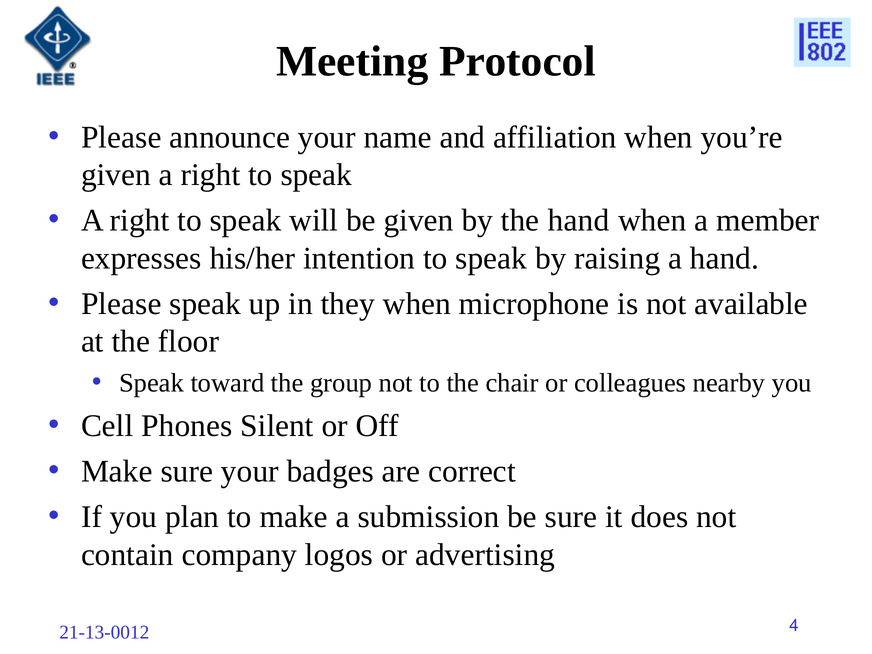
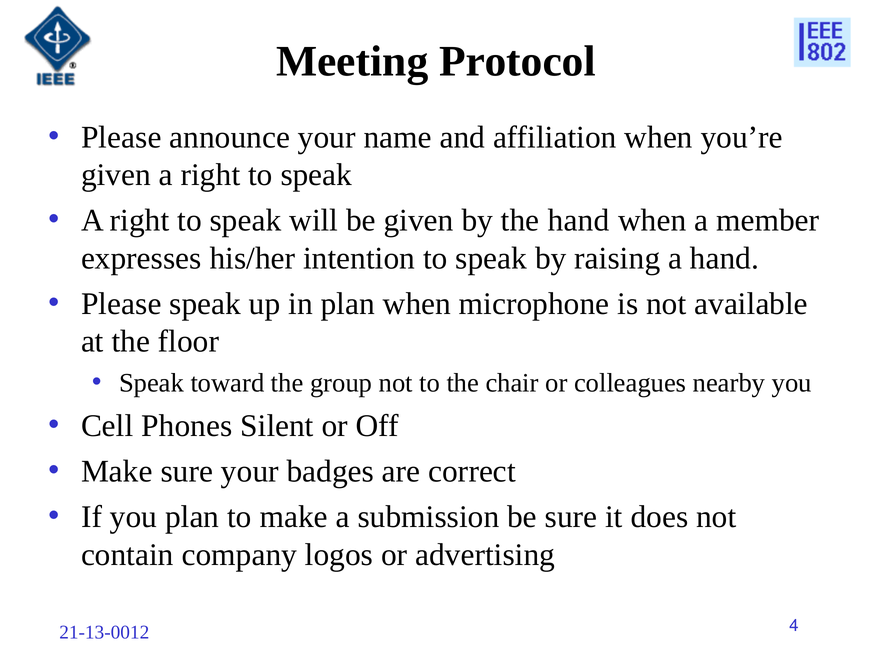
in they: they -> plan
